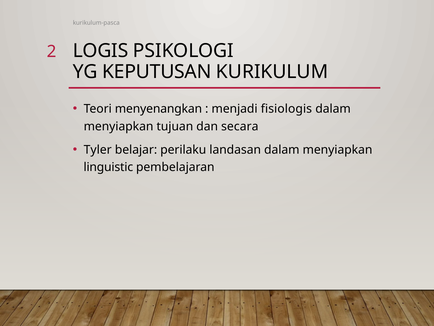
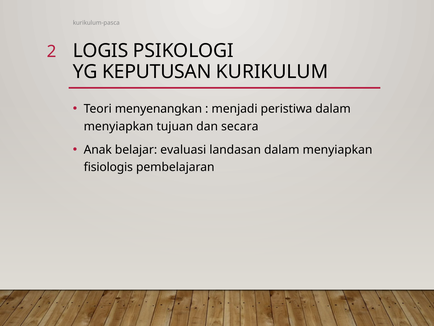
fisiologis: fisiologis -> peristiwa
Tyler: Tyler -> Anak
perilaku: perilaku -> evaluasi
linguistic: linguistic -> fisiologis
